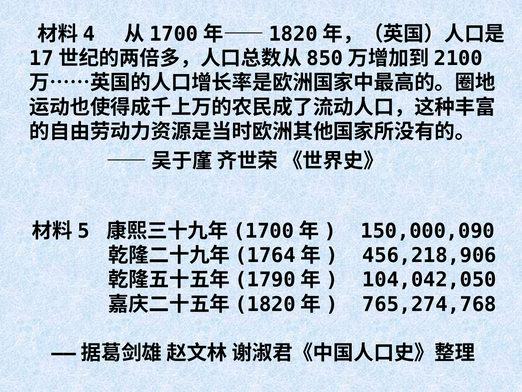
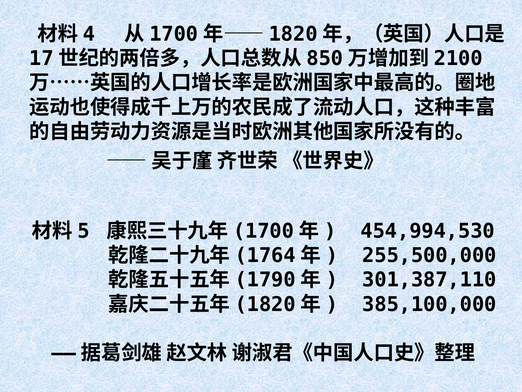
150,000,090: 150,000,090 -> 454,994,530
456,218,906: 456,218,906 -> 255,500,000
104,042,050: 104,042,050 -> 301,387,110
765,274,768: 765,274,768 -> 385,100,000
